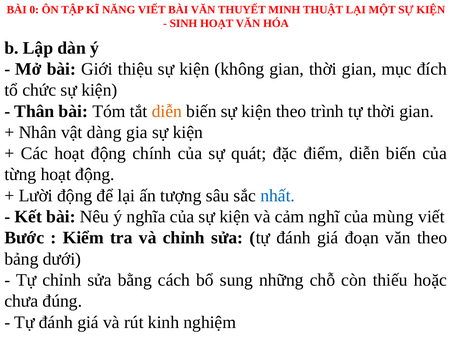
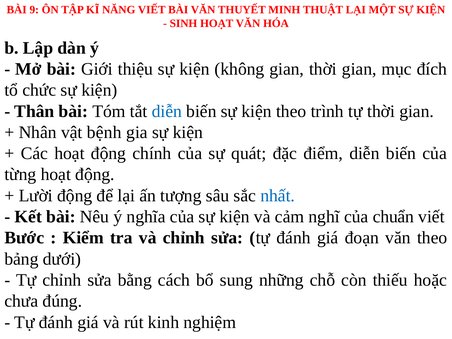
0: 0 -> 9
diễn at (167, 111) colour: orange -> blue
dàng: dàng -> bệnh
mùng: mùng -> chuẩn
